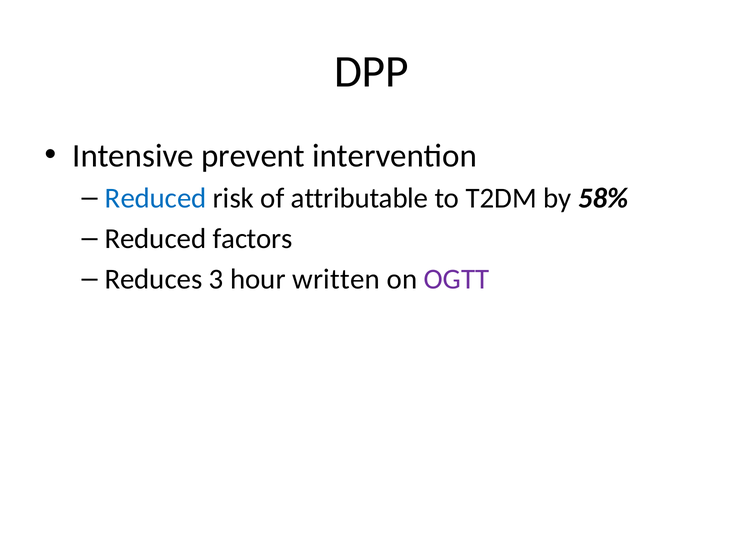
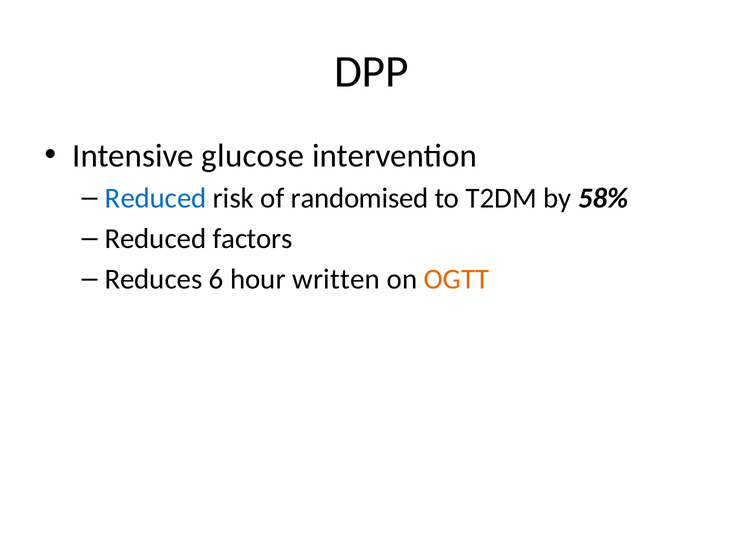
prevent: prevent -> glucose
attributable: attributable -> randomised
3: 3 -> 6
OGTT colour: purple -> orange
